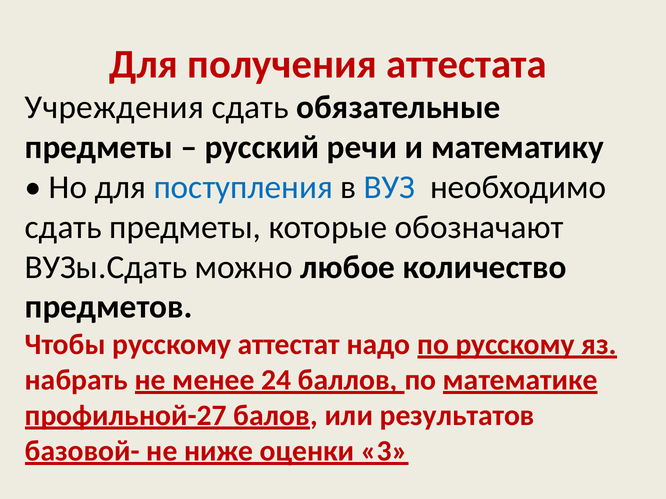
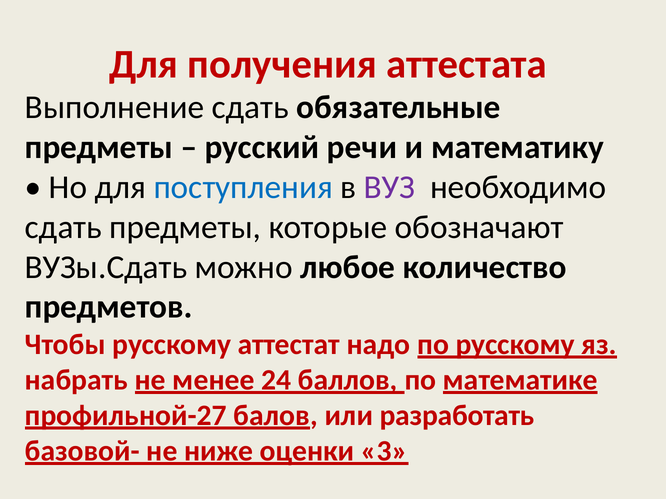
Учреждения: Учреждения -> Выполнение
ВУЗ colour: blue -> purple
результатов: результатов -> разработать
